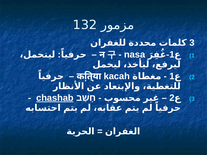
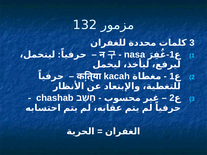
chashab underline: present -> none
